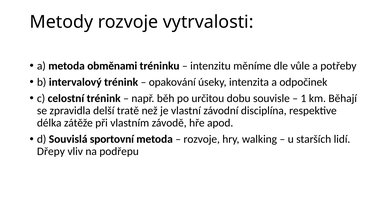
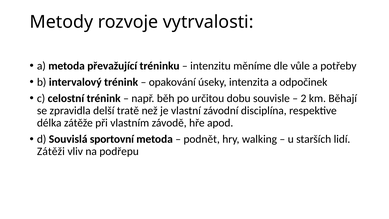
obměnami: obměnami -> převažující
1: 1 -> 2
rozvoje at (202, 139): rozvoje -> podnět
Dřepy: Dřepy -> Zátěži
